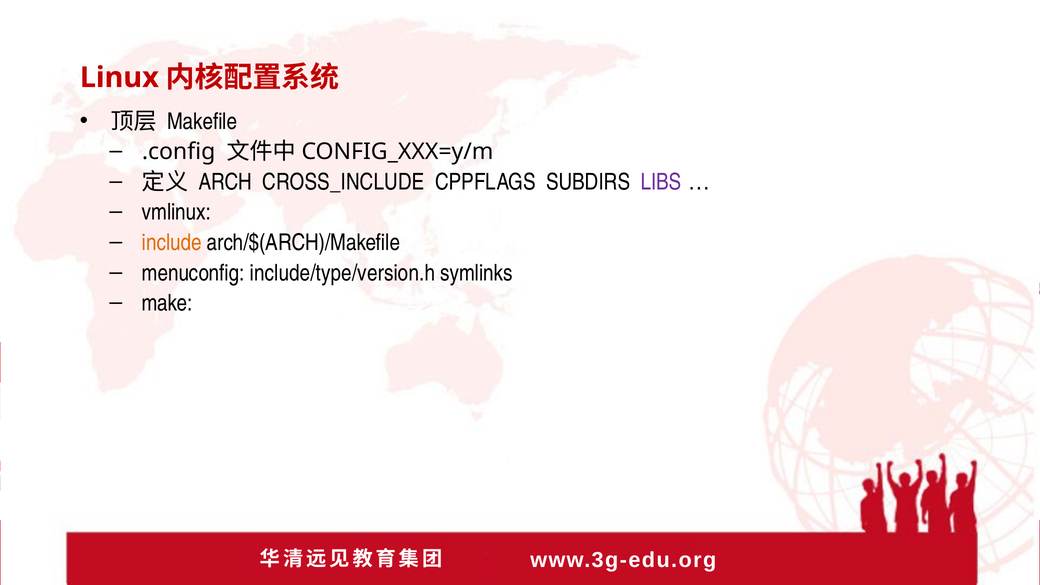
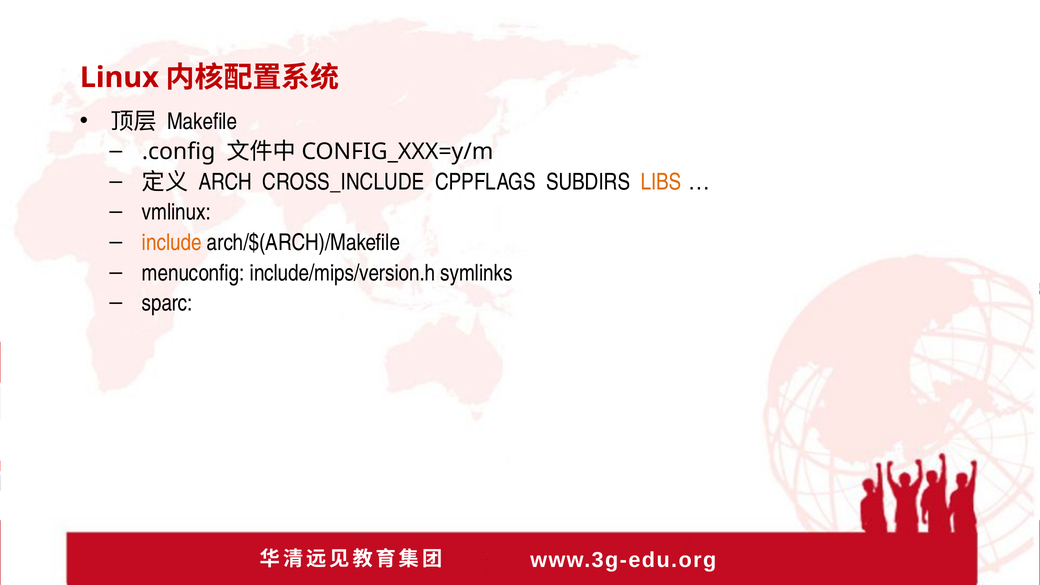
LIBS colour: purple -> orange
include/type/version.h: include/type/version.h -> include/mips/version.h
make: make -> sparc
